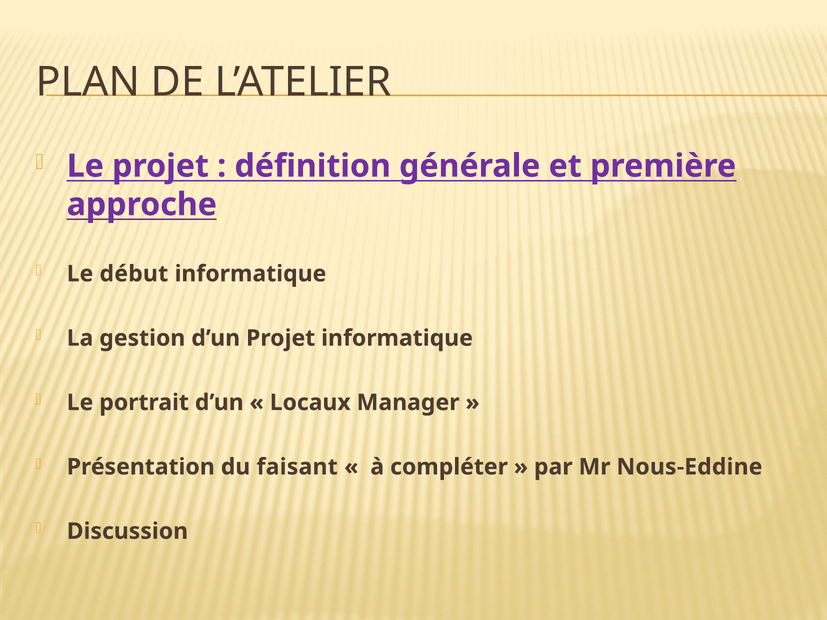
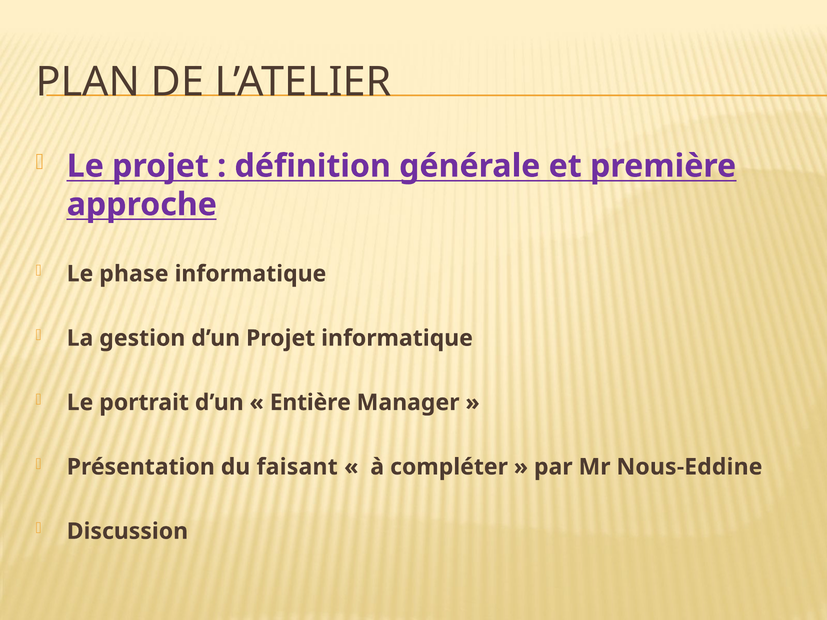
début: début -> phase
Locaux: Locaux -> Entière
